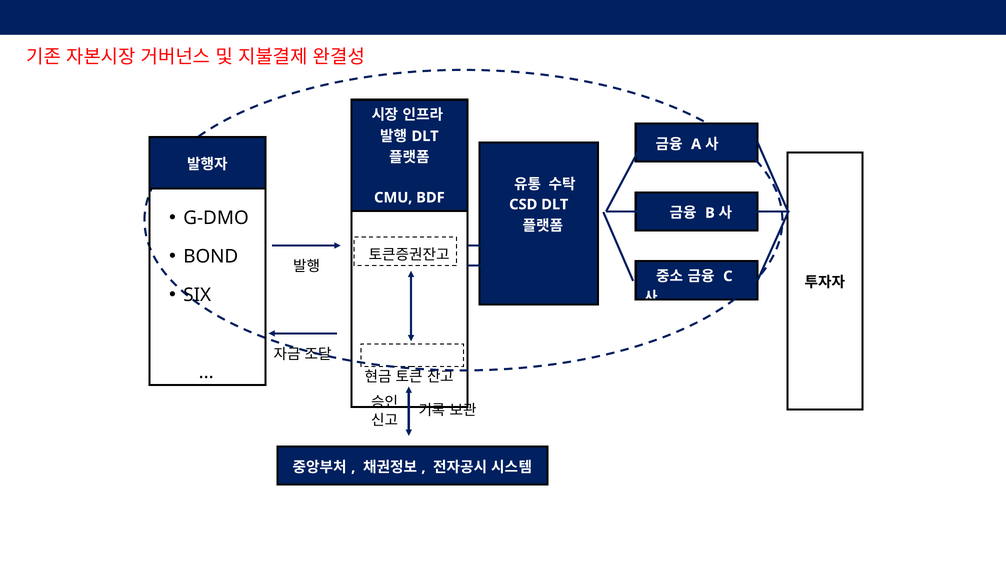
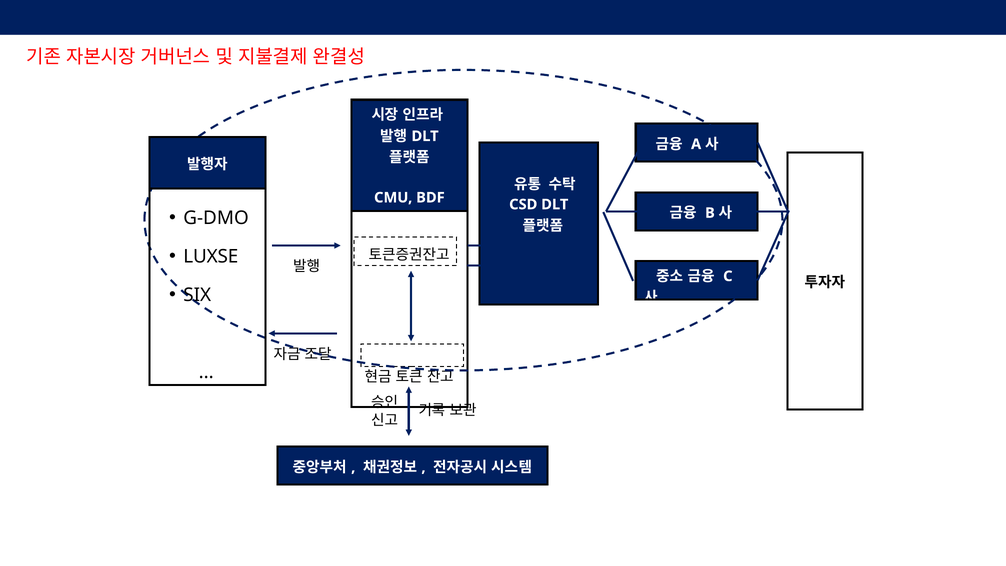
BOND at (211, 256): BOND -> LUXSE
